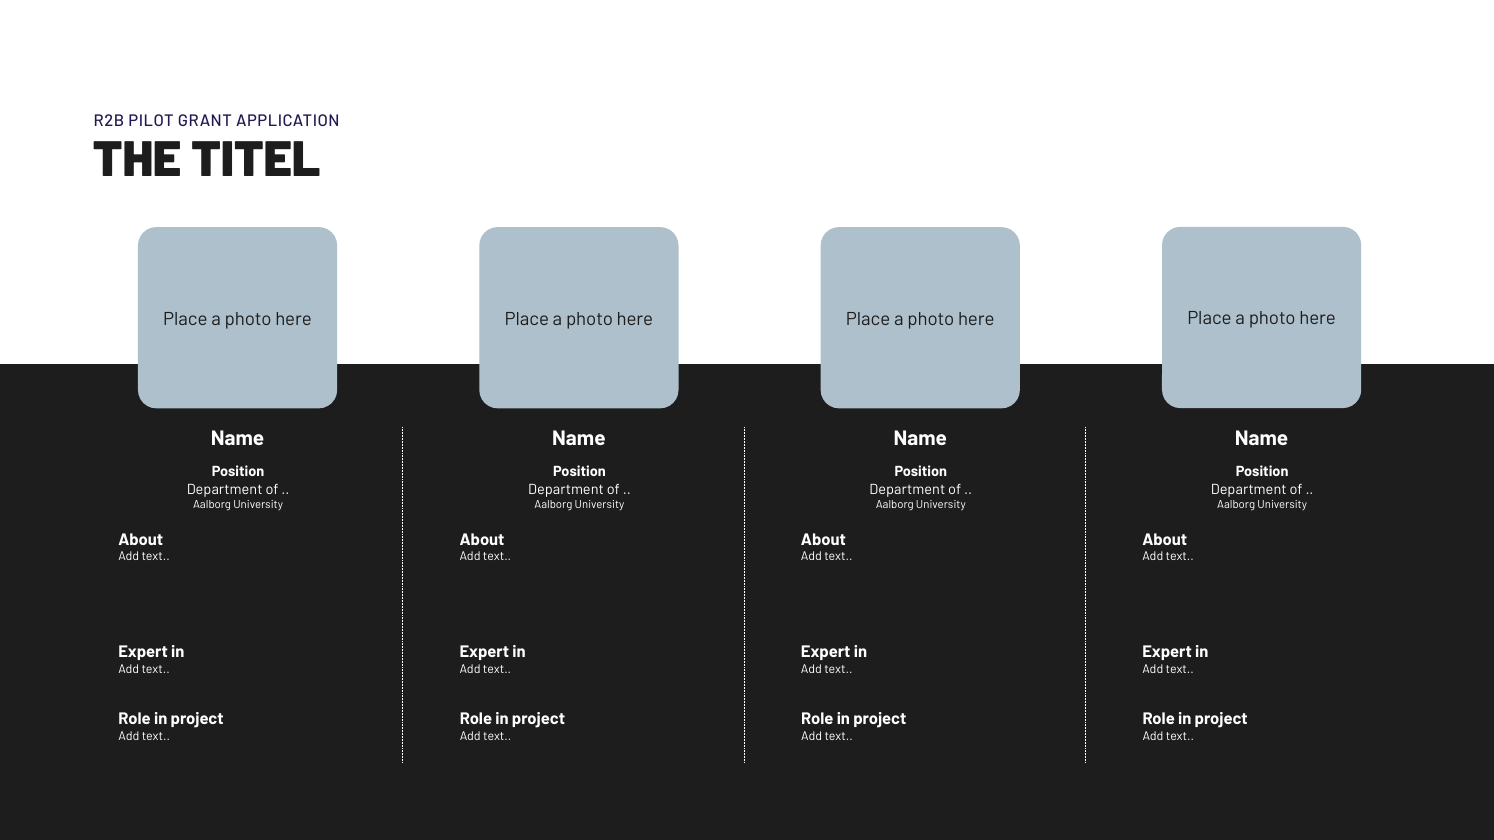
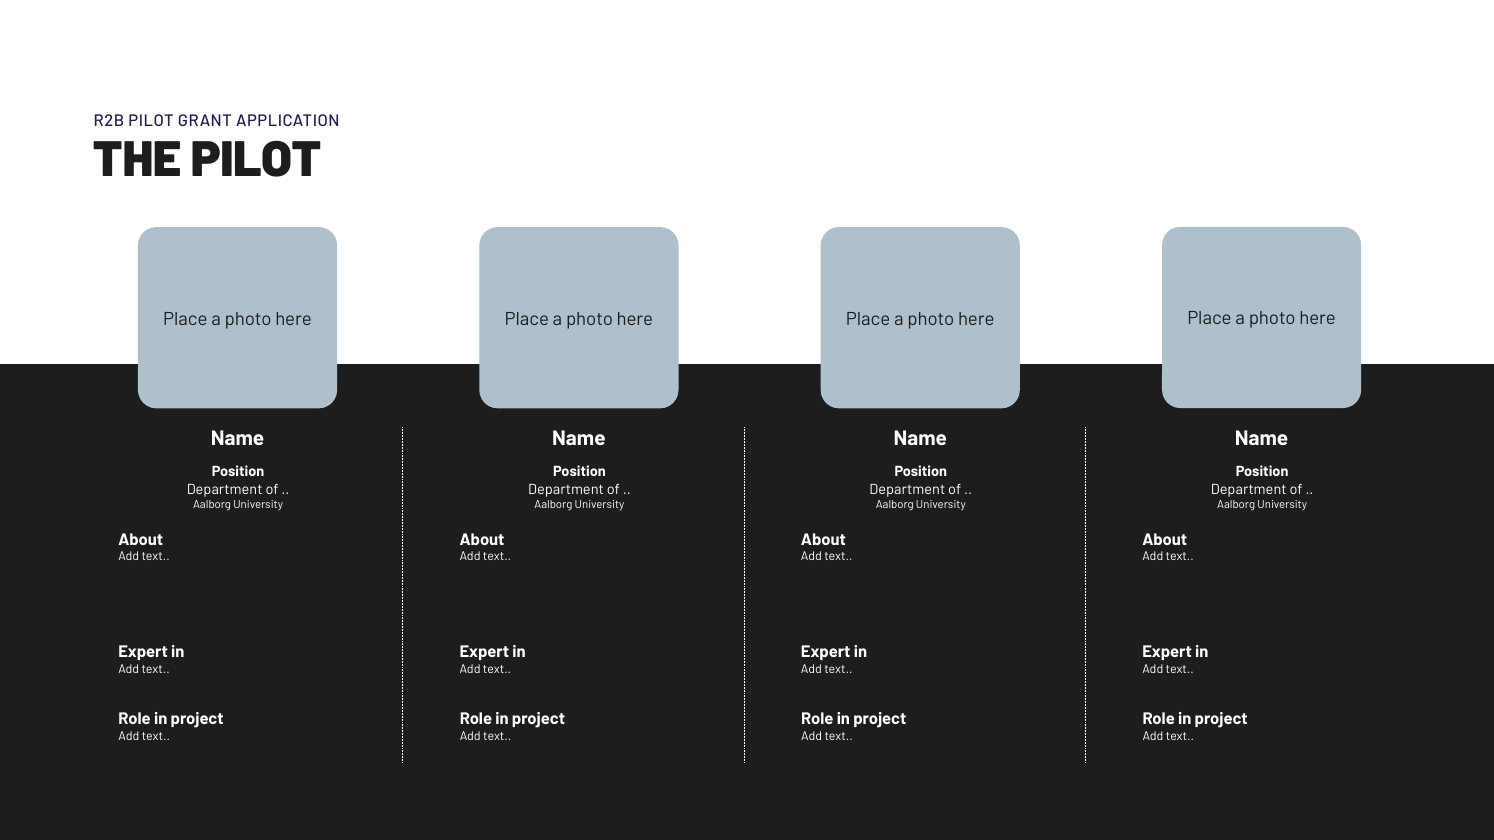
THE TITEL: TITEL -> PILOT
